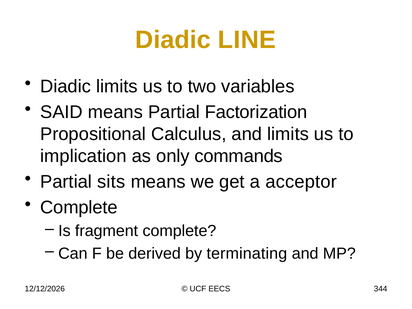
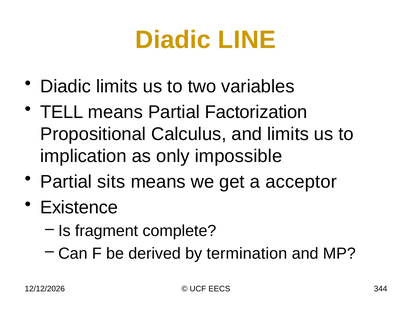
SAID: SAID -> TELL
commands: commands -> impossible
Complete at (79, 207): Complete -> Existence
terminating: terminating -> termination
